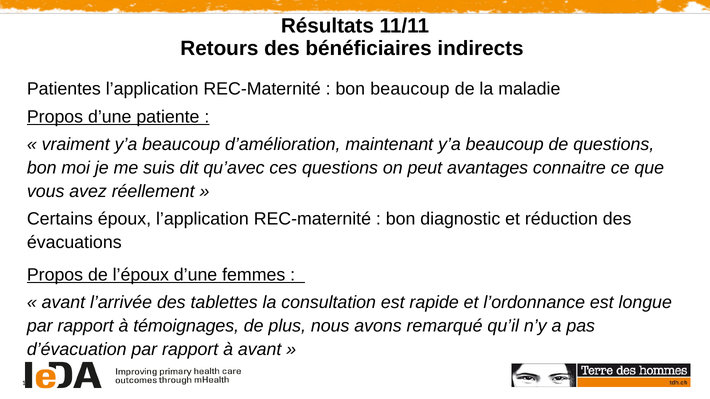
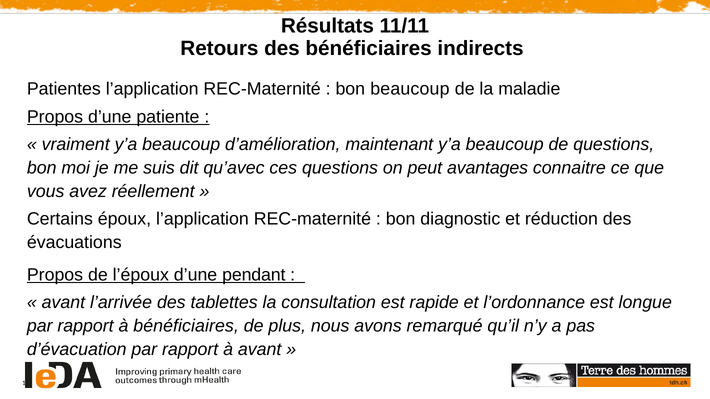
femmes: femmes -> pendant
à témoignages: témoignages -> bénéficiaires
